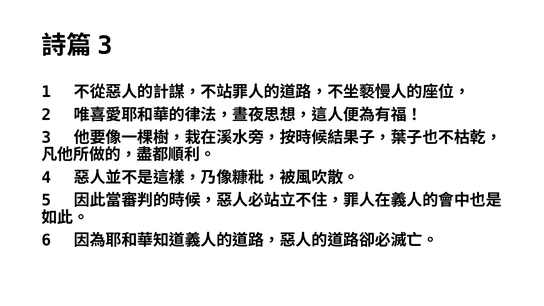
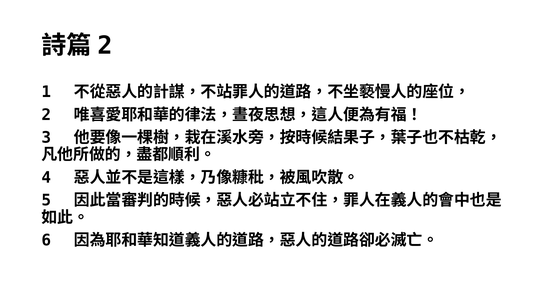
3 at (105, 46): 3 -> 2
